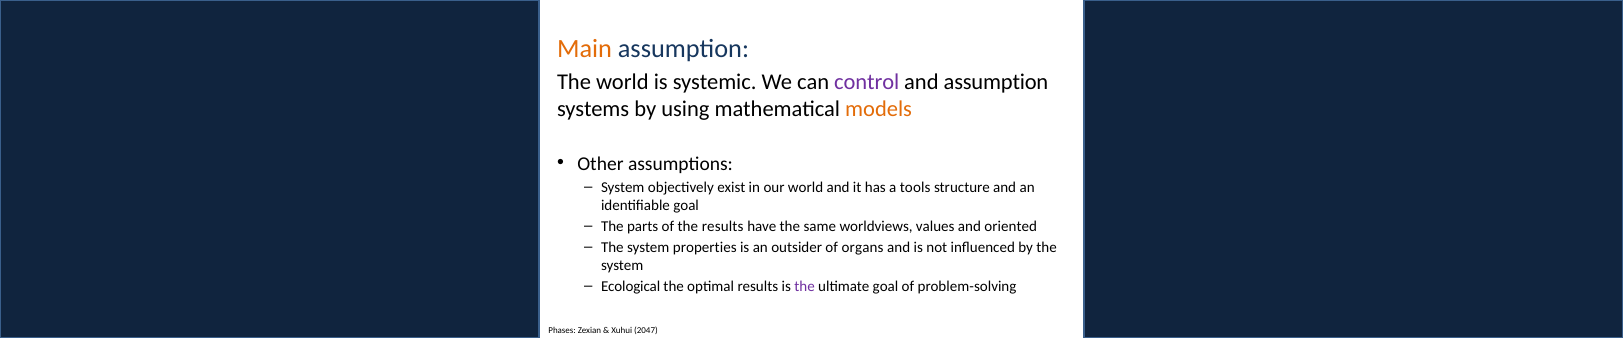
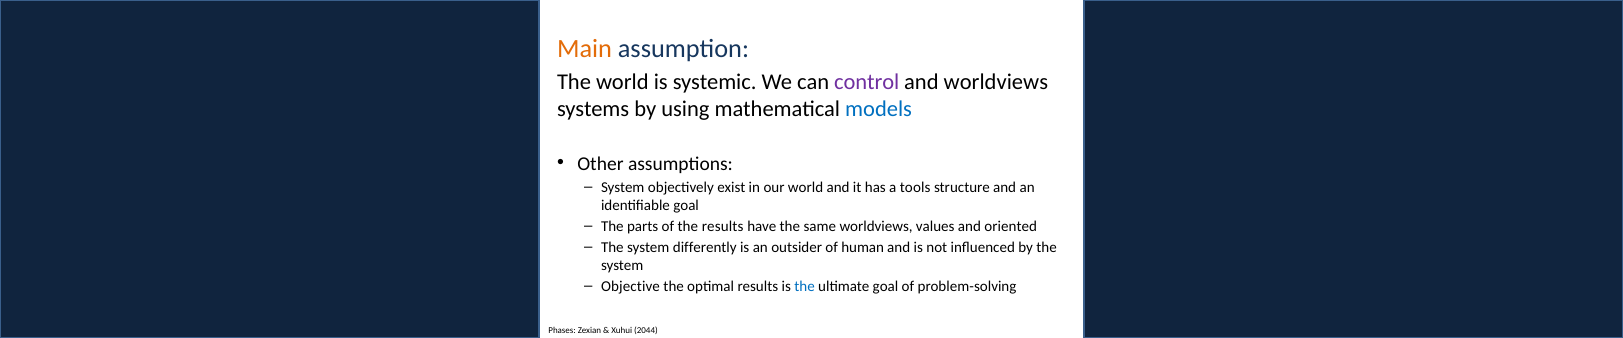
and assumption: assumption -> worldviews
models colour: orange -> blue
properties: properties -> differently
organs: organs -> human
Ecological: Ecological -> Objective
the at (805, 286) colour: purple -> blue
2047: 2047 -> 2044
